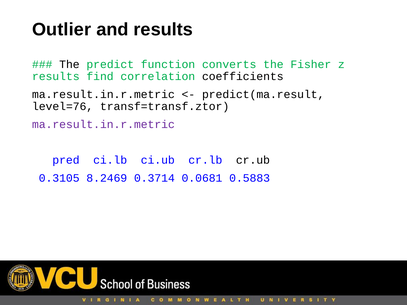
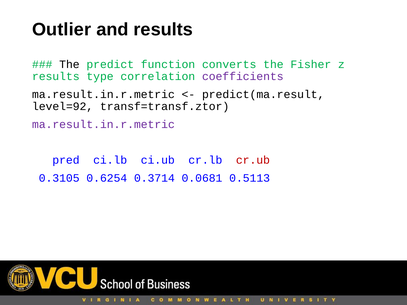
find: find -> type
coefficients colour: black -> purple
level=76: level=76 -> level=92
cr.ub colour: black -> red
8.2469: 8.2469 -> 0.6254
0.5883: 0.5883 -> 0.5113
